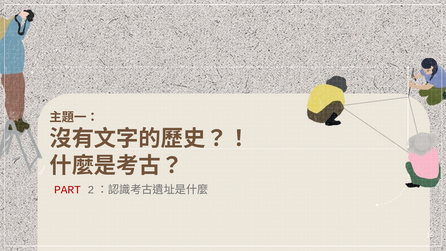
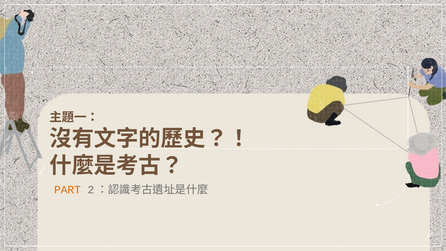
PART colour: red -> orange
